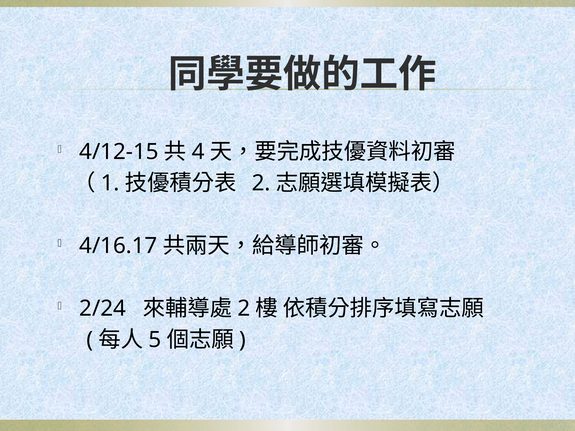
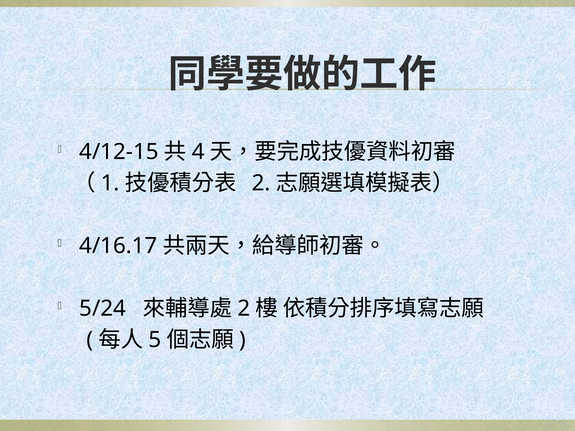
2/24: 2/24 -> 5/24
